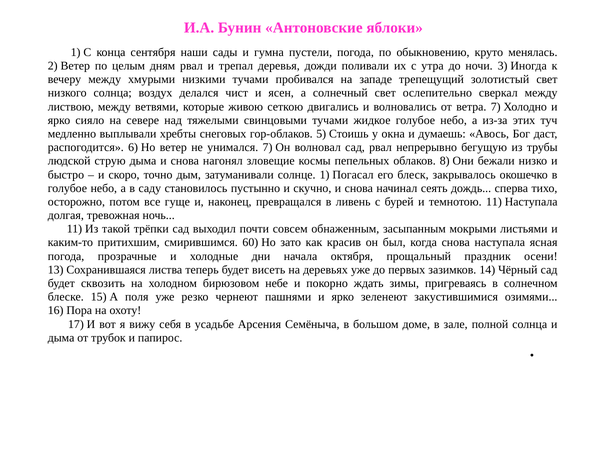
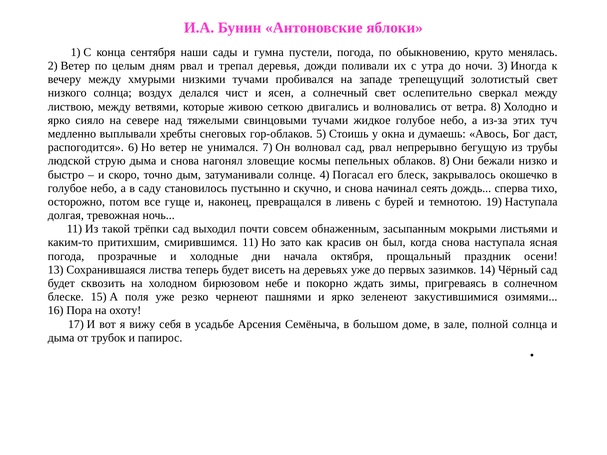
ветра 7: 7 -> 8
солнце 1: 1 -> 4
темнотою 11: 11 -> 19
смирившимся 60: 60 -> 11
